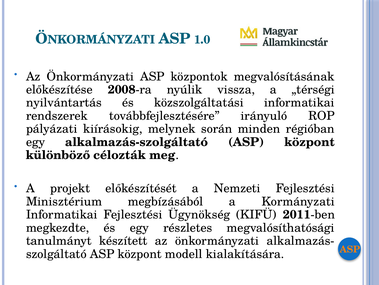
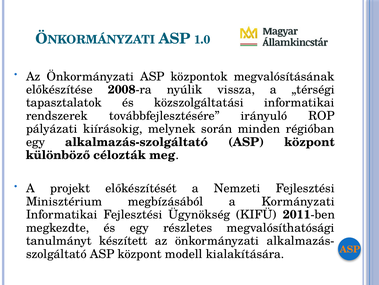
nyilvántartás: nyilvántartás -> tapasztalatok
